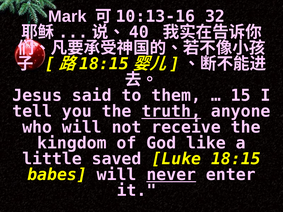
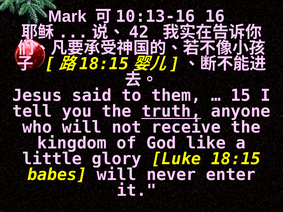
32: 32 -> 16
40: 40 -> 42
saved: saved -> glory
never underline: present -> none
